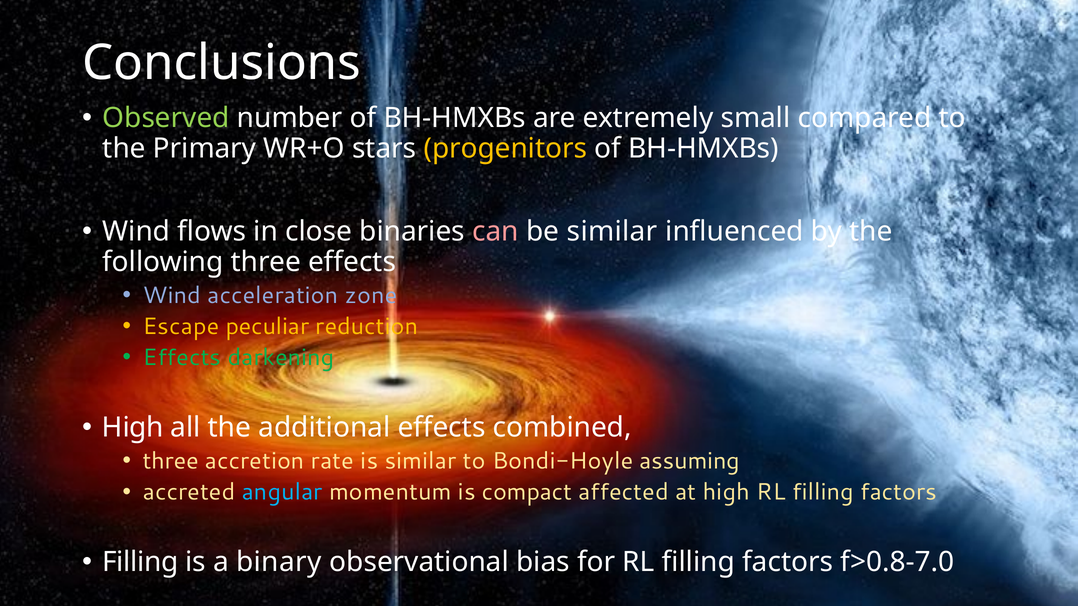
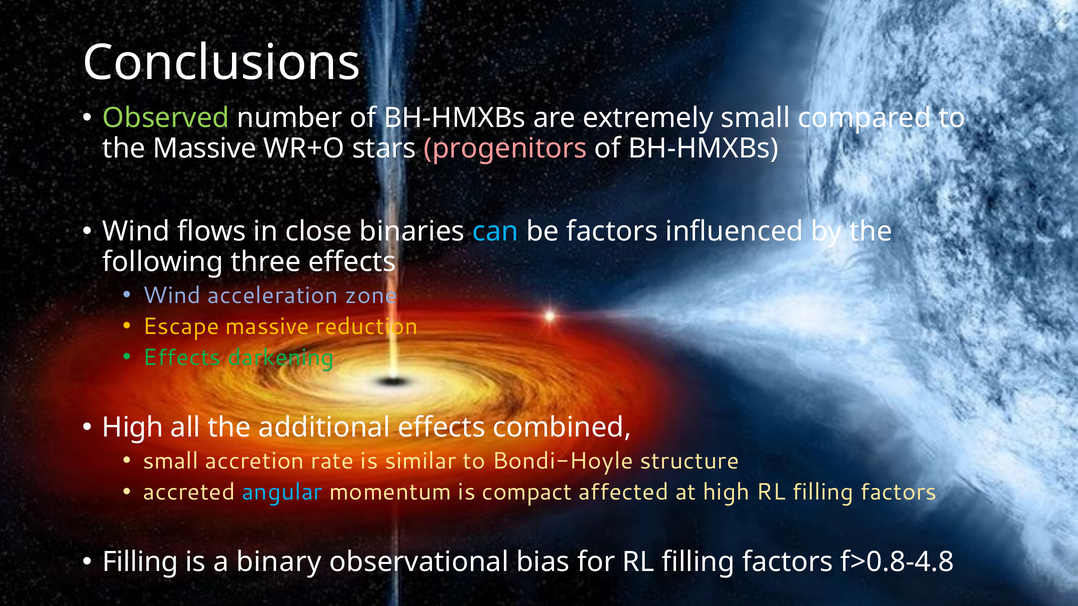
the Primary: Primary -> Massive
progenitors colour: yellow -> pink
can colour: pink -> light blue
be similar: similar -> factors
Escape peculiar: peculiar -> massive
three at (171, 461): three -> small
assuming: assuming -> structure
f>0.8-7.0: f>0.8-7.0 -> f>0.8-4.8
